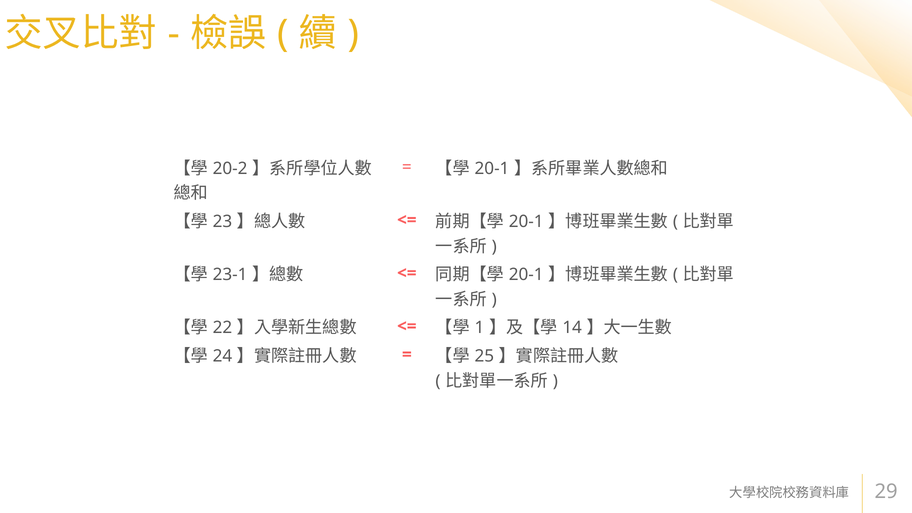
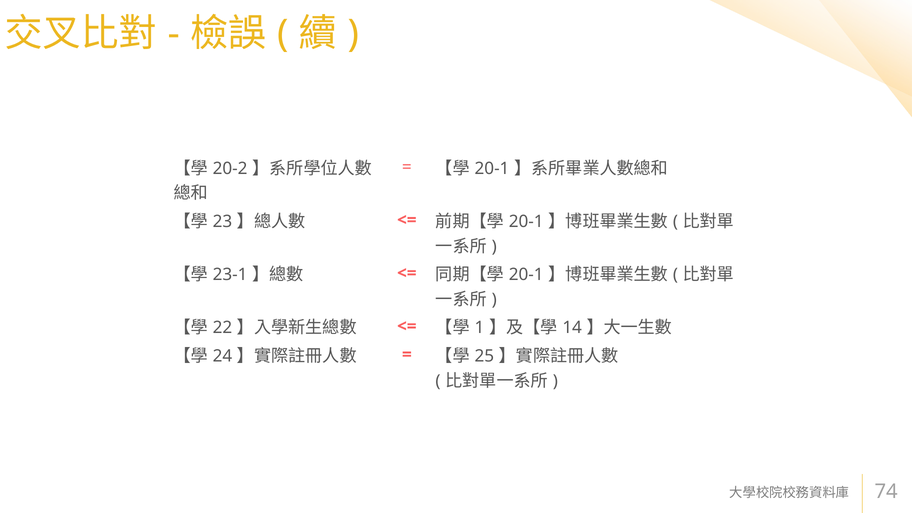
29: 29 -> 74
